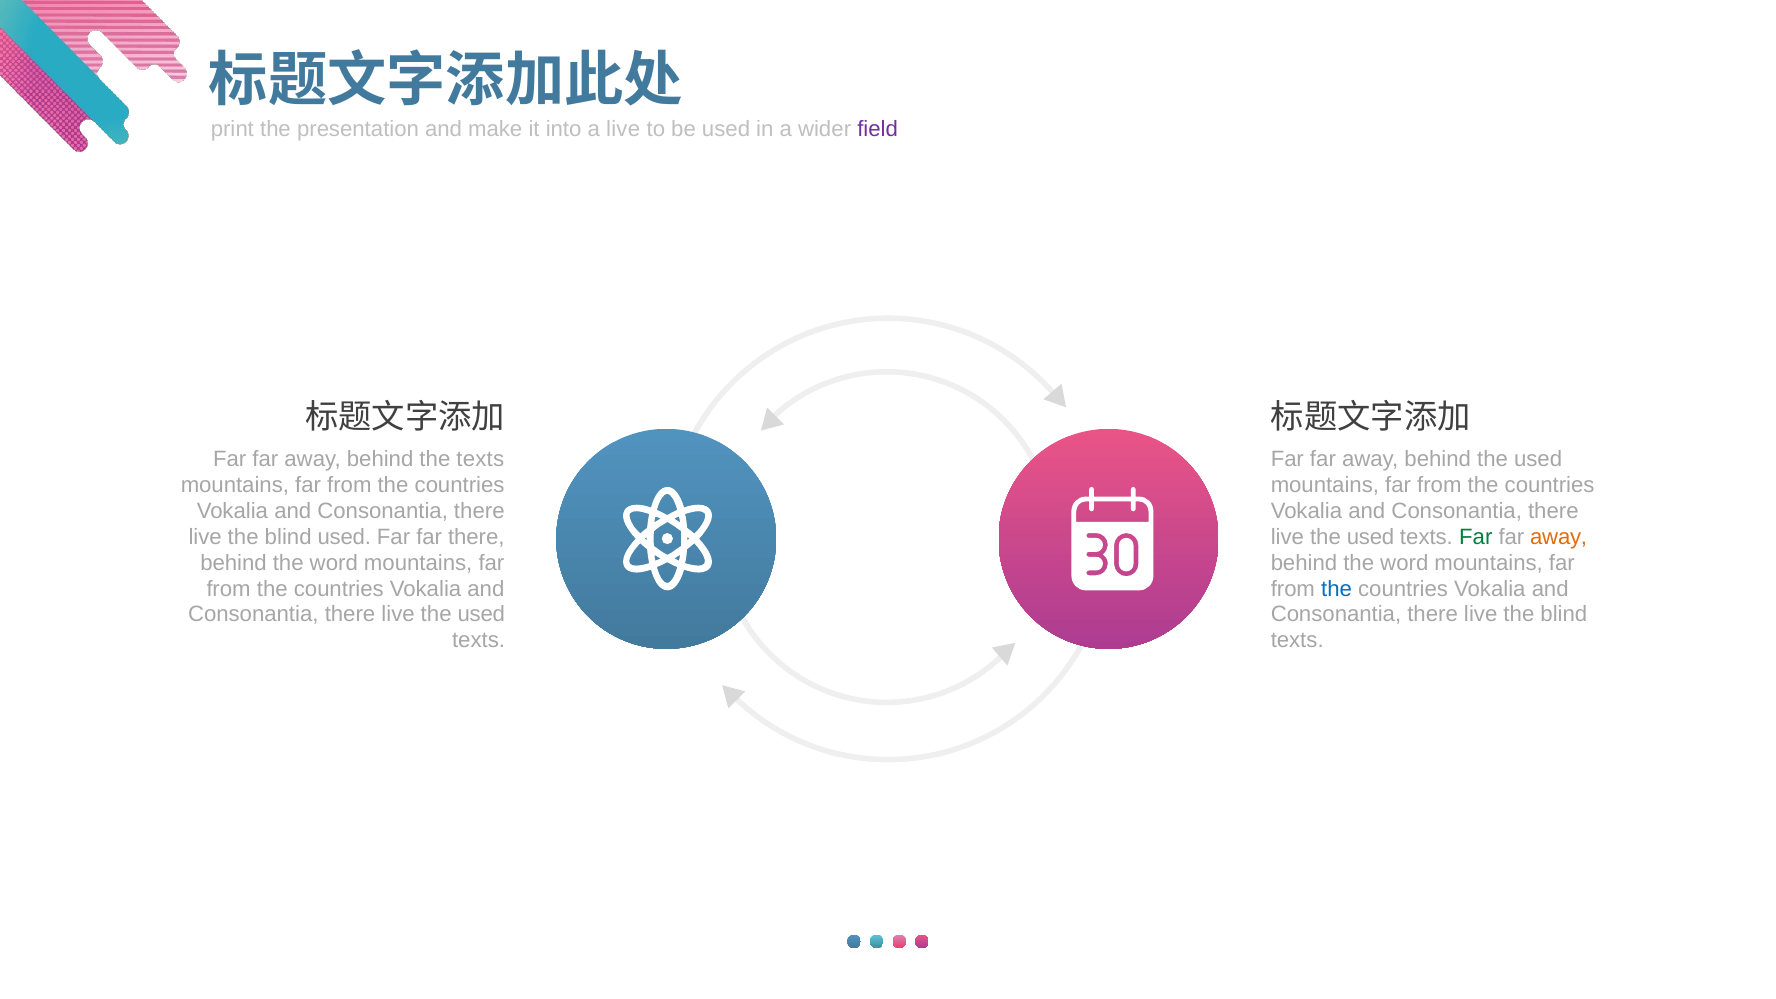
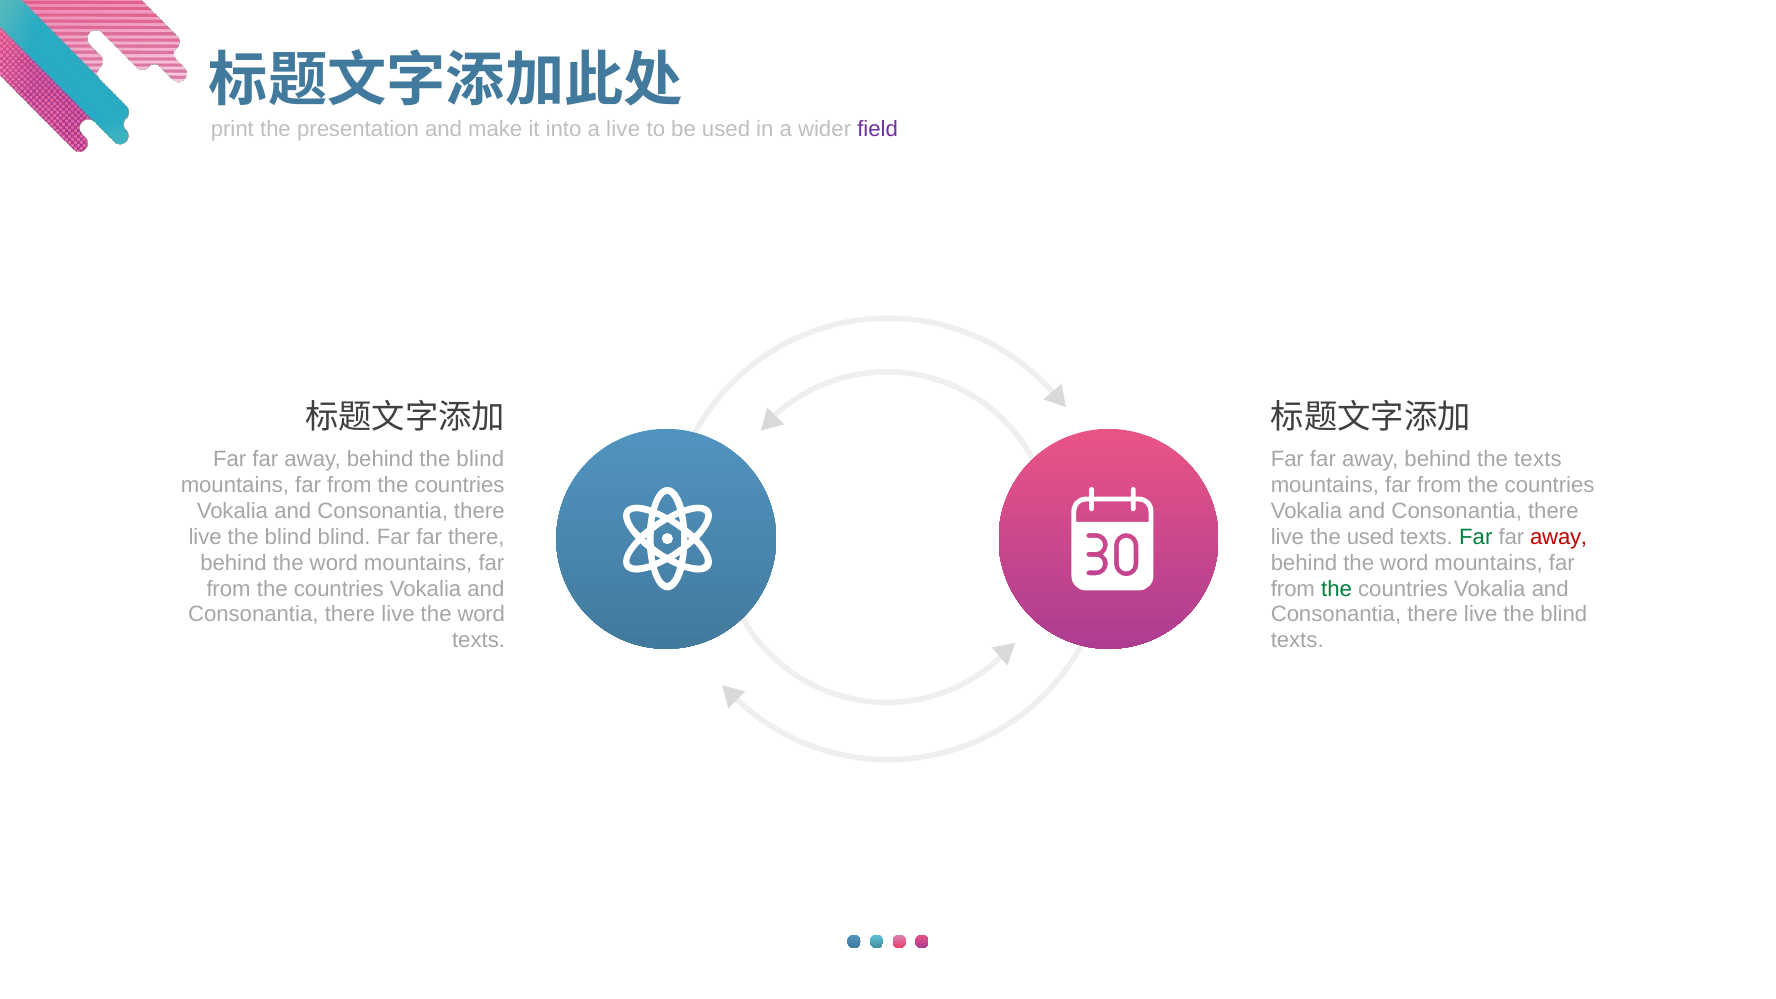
behind the texts: texts -> blind
behind the used: used -> texts
blind used: used -> blind
away at (1559, 537) colour: orange -> red
the at (1337, 589) colour: blue -> green
used at (481, 615): used -> word
